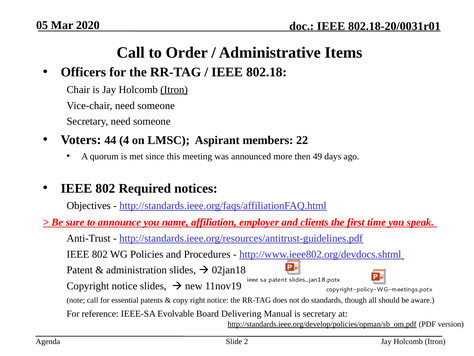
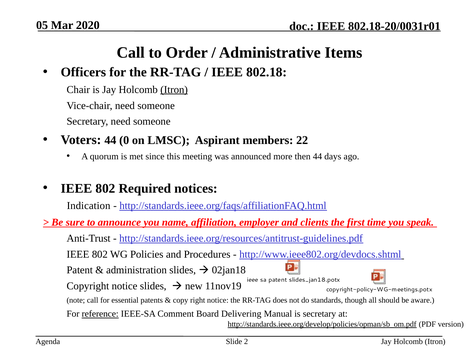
4: 4 -> 0
then 49: 49 -> 44
Objectives: Objectives -> Indication
reference underline: none -> present
Evolvable: Evolvable -> Comment
